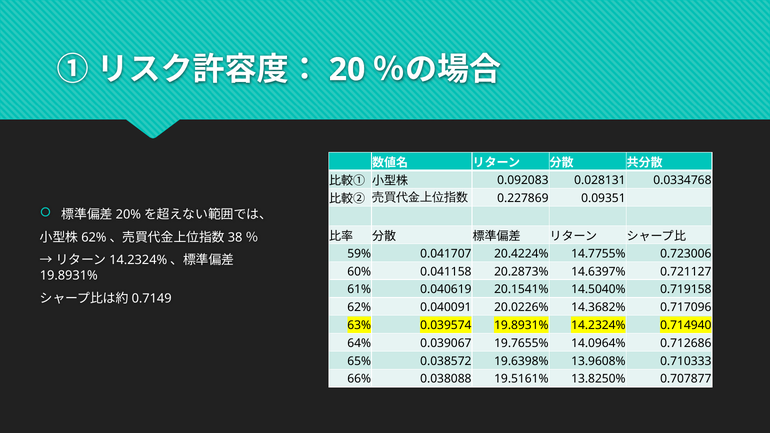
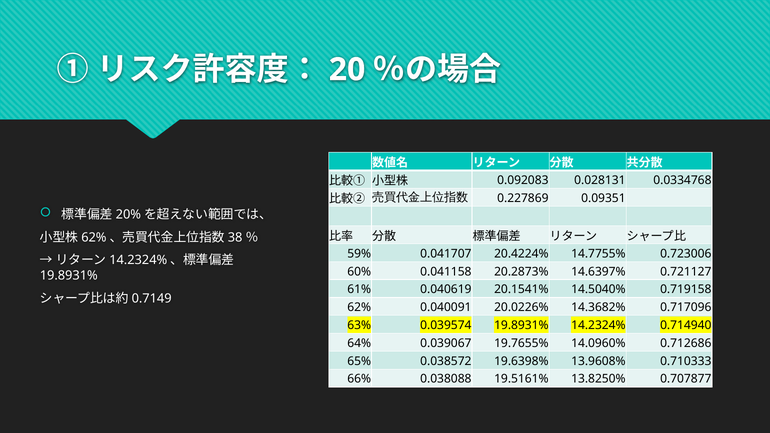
14.0964%: 14.0964% -> 14.0960%
